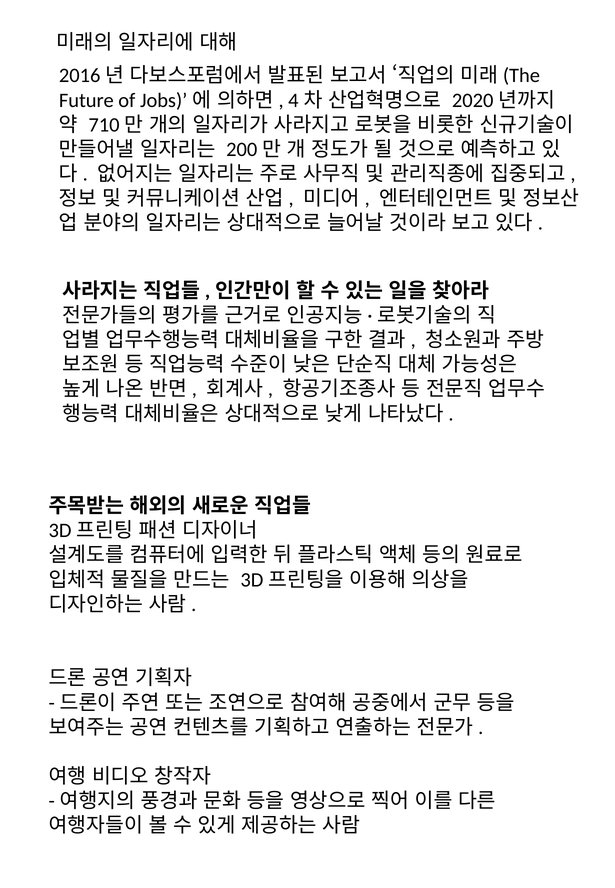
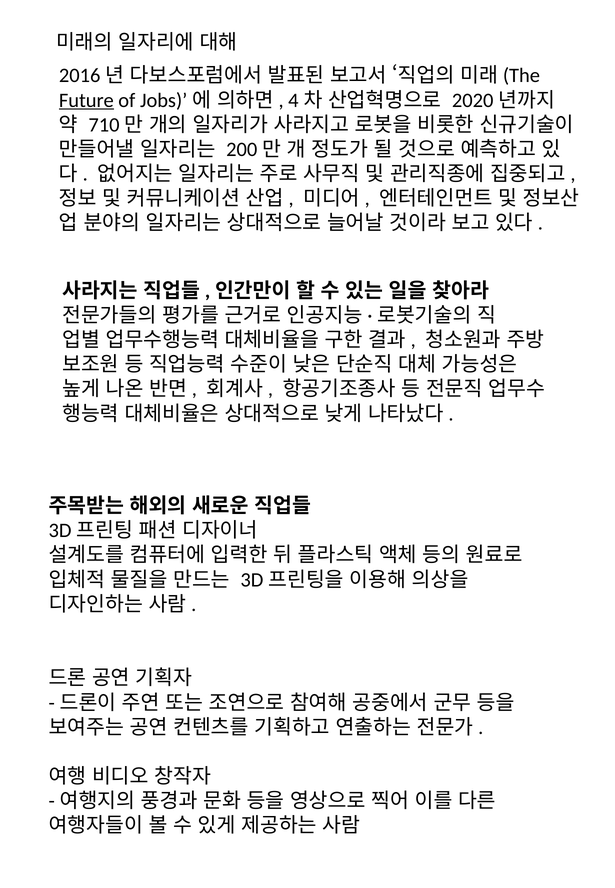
Future underline: none -> present
